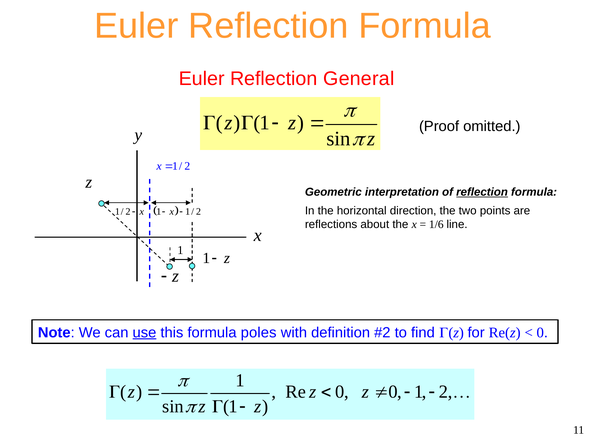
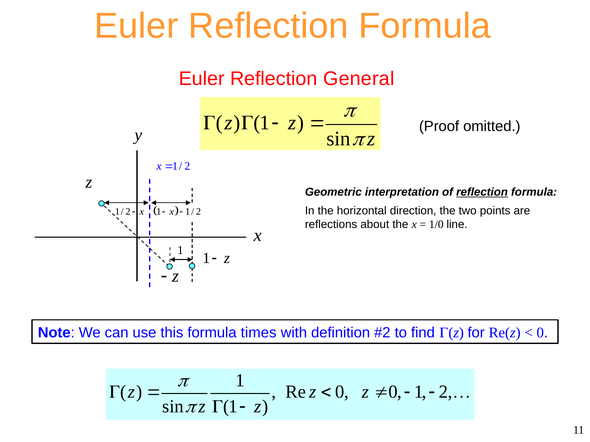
1/6: 1/6 -> 1/0
use underline: present -> none
poles: poles -> times
